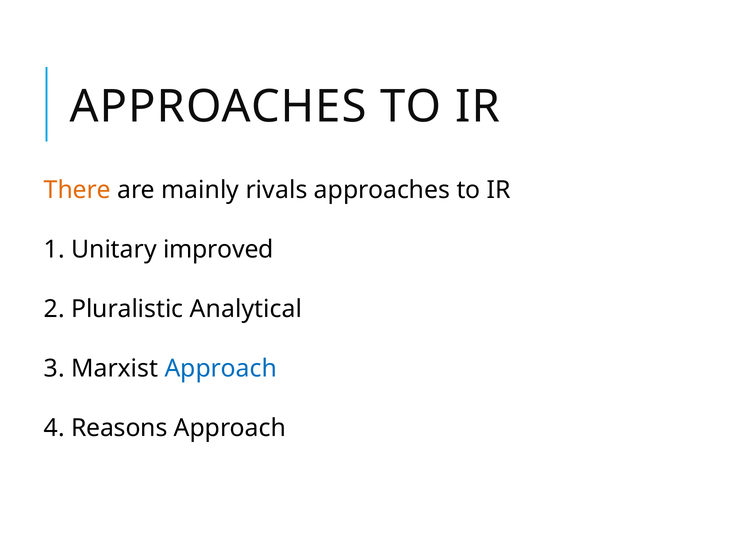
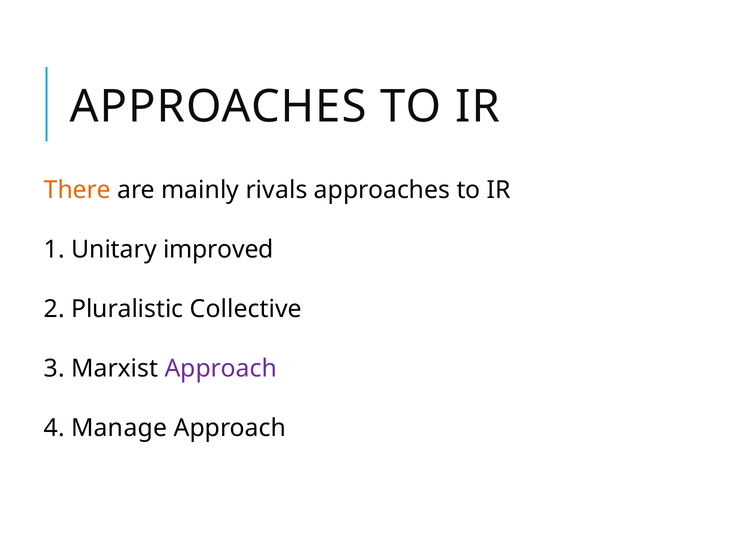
Analytical: Analytical -> Collective
Approach at (221, 368) colour: blue -> purple
Reasons: Reasons -> Manage
